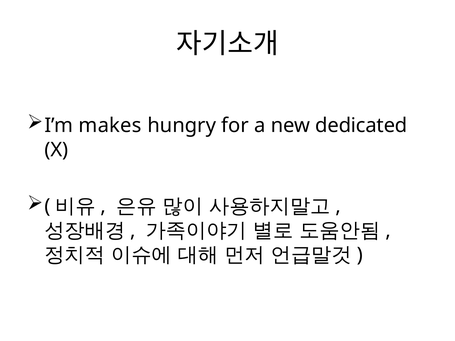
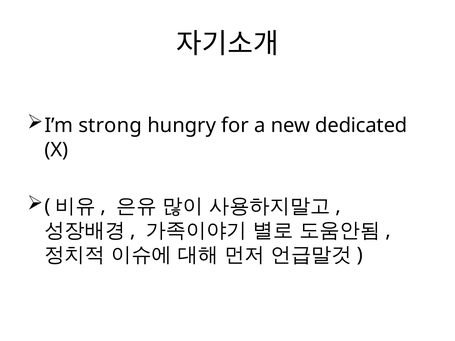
makes: makes -> strong
